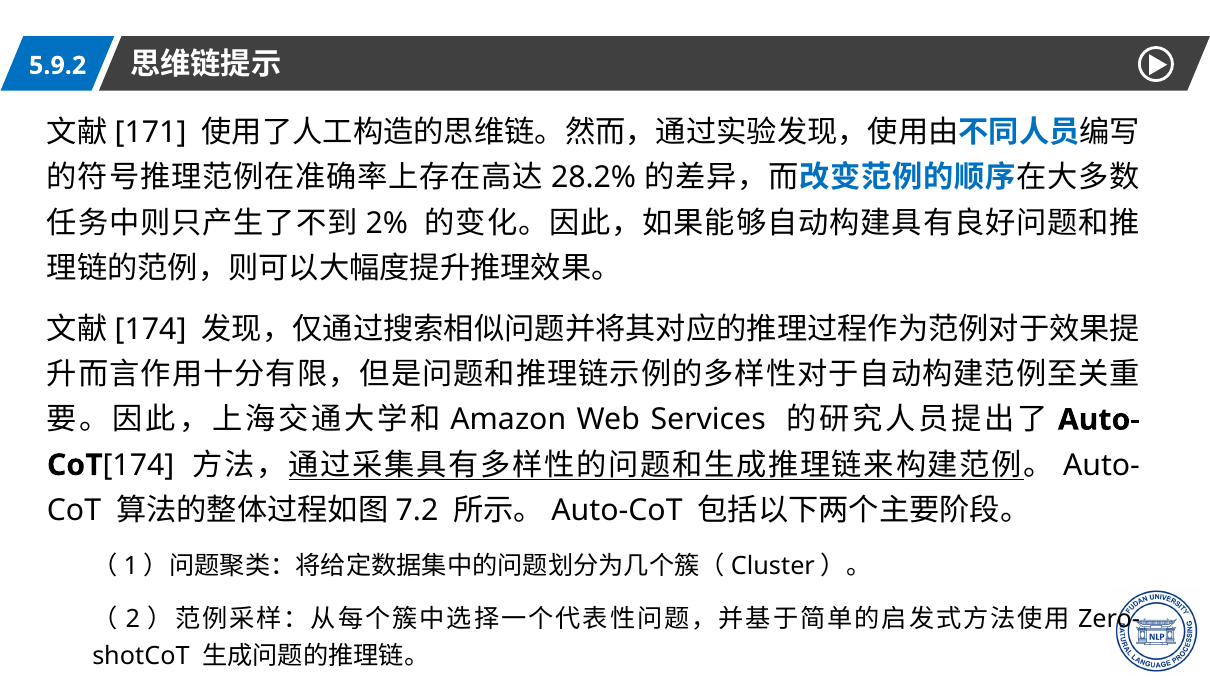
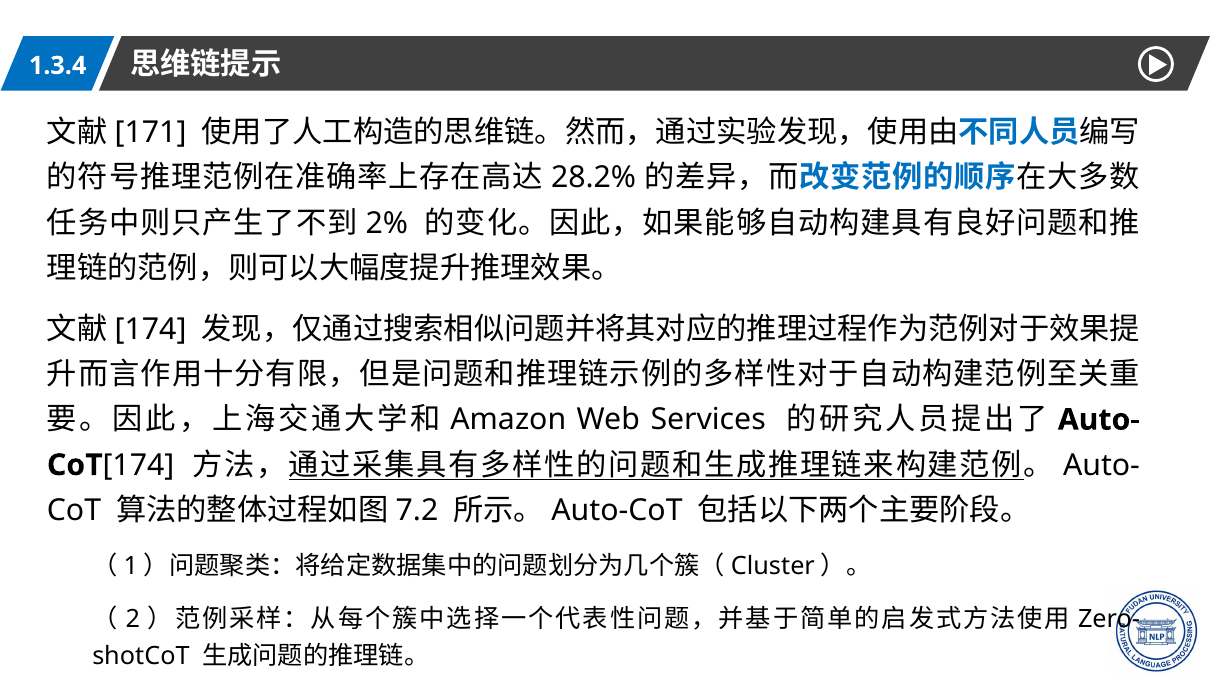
5.9.2: 5.9.2 -> 1.3.4
